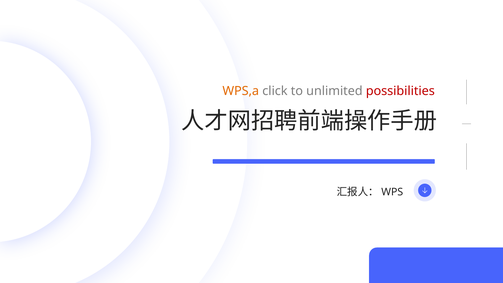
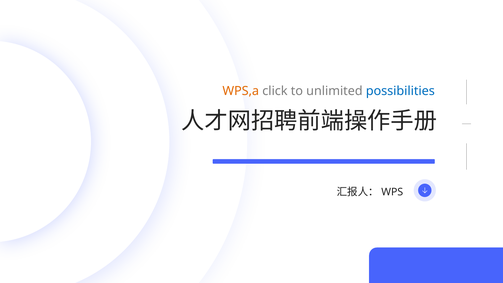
possibilities colour: red -> blue
